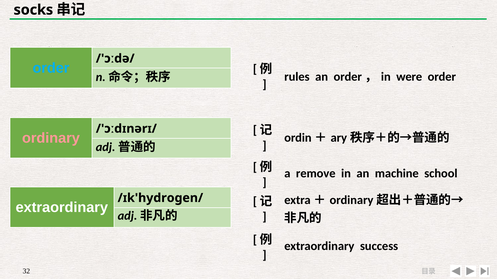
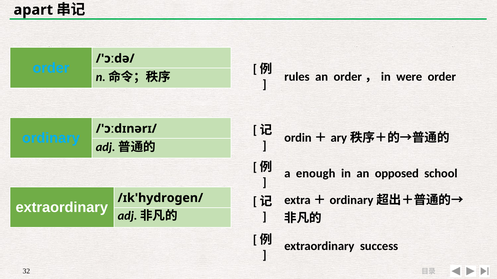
socks: socks -> apart
ordinary colour: pink -> light blue
remove: remove -> enough
machine: machine -> opposed
